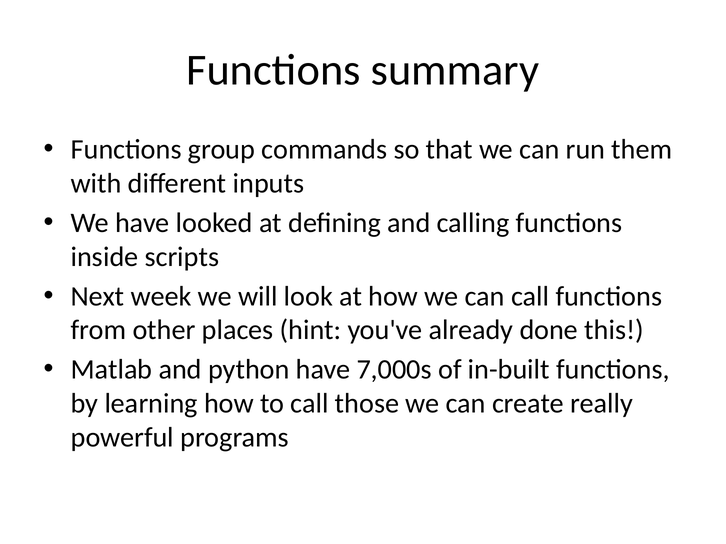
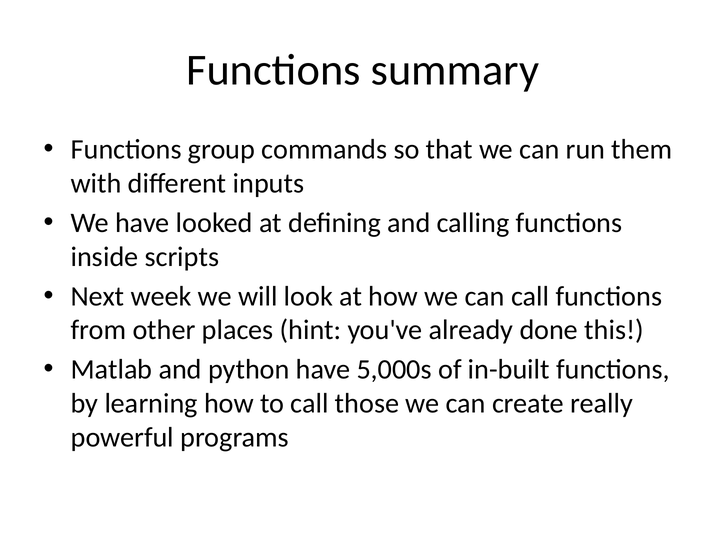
7,000s: 7,000s -> 5,000s
